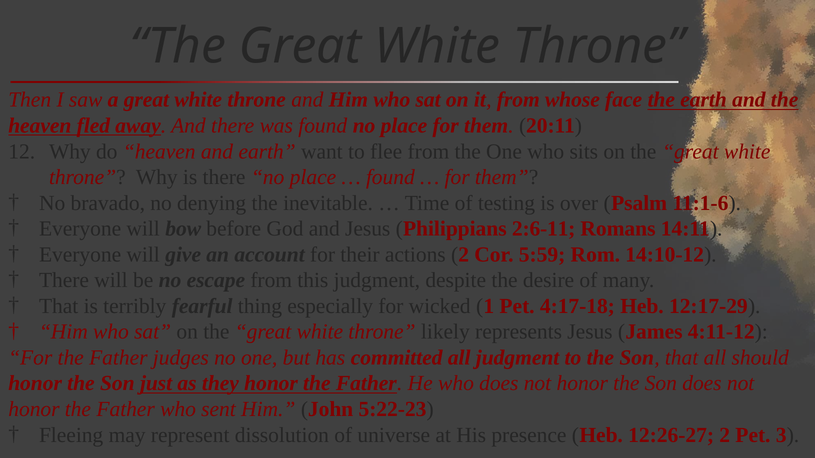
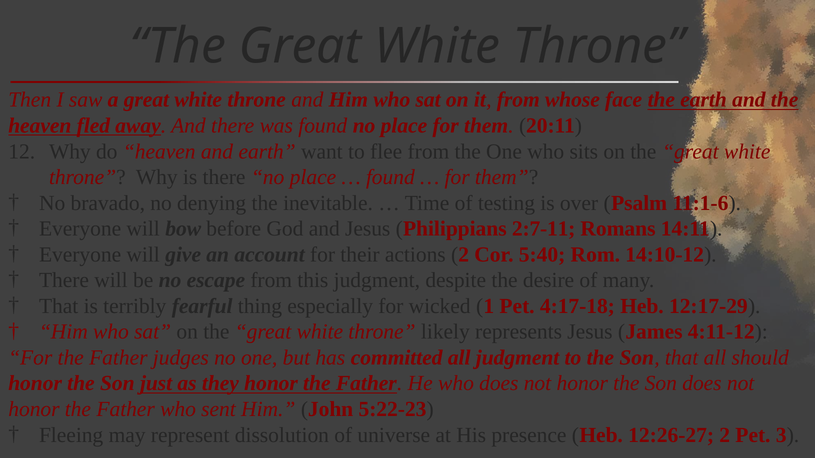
2:6-11: 2:6-11 -> 2:7-11
5:59: 5:59 -> 5:40
